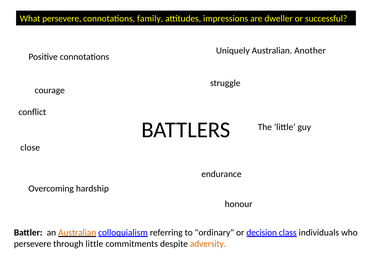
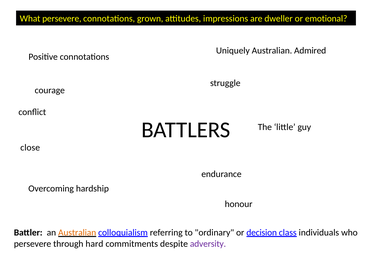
family: family -> grown
successful: successful -> emotional
Another: Another -> Admired
through little: little -> hard
adversity colour: orange -> purple
